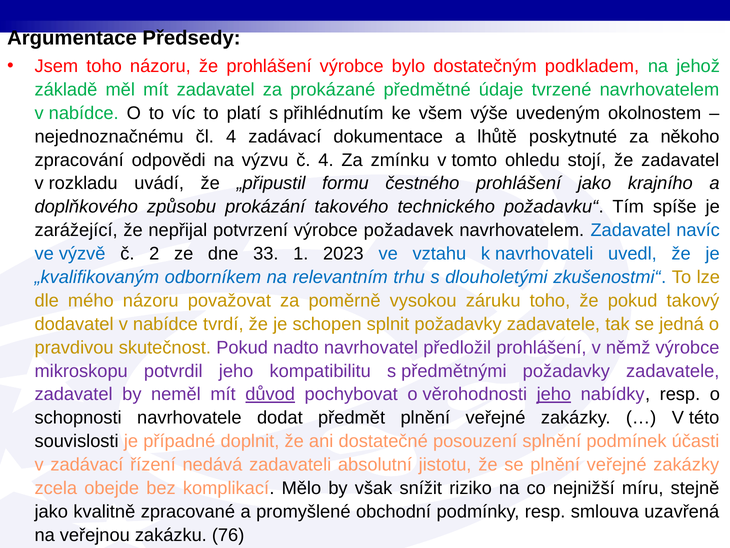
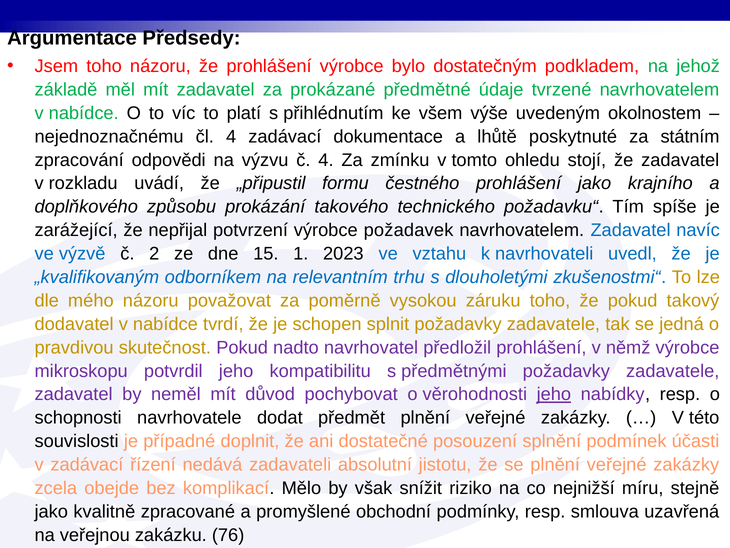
někoho: někoho -> státním
33: 33 -> 15
důvod underline: present -> none
